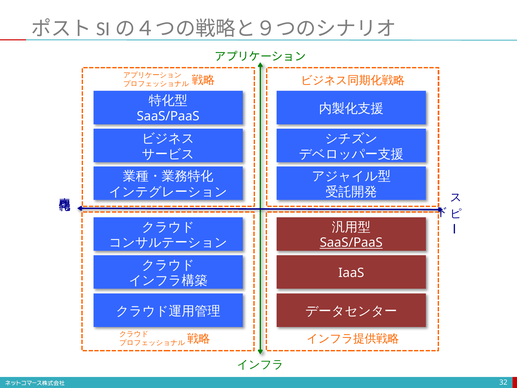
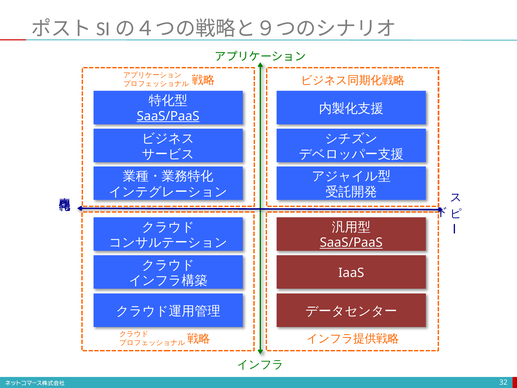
SaaS/PaaS at (168, 116) underline: none -> present
